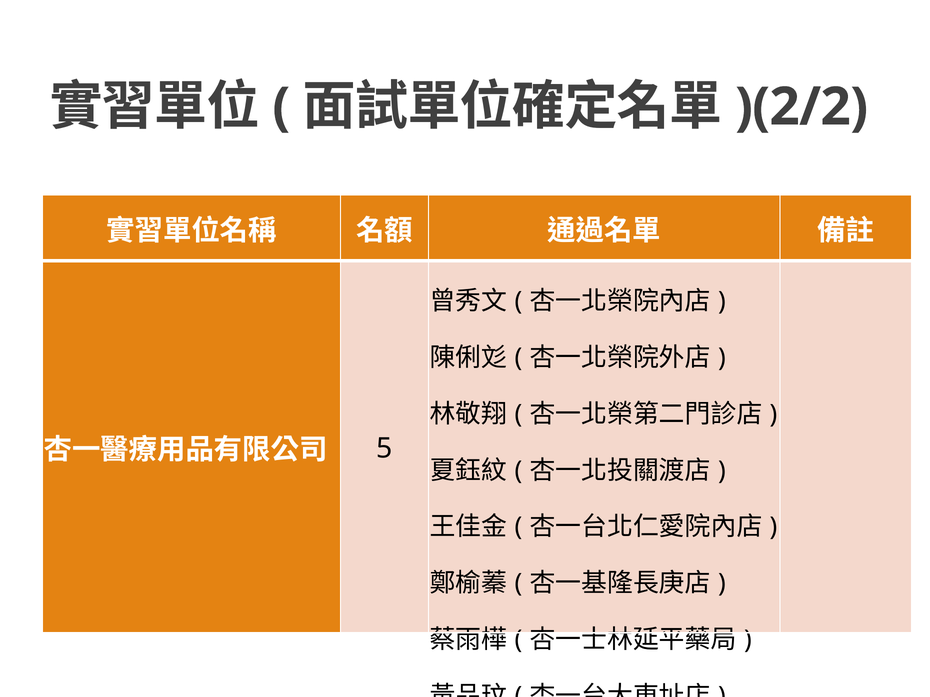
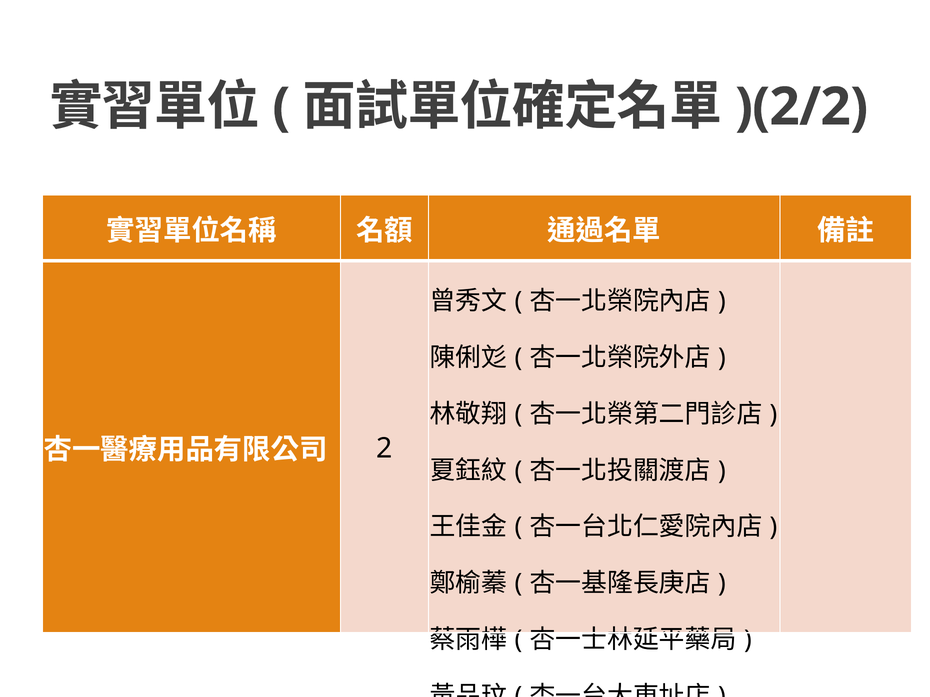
5: 5 -> 2
